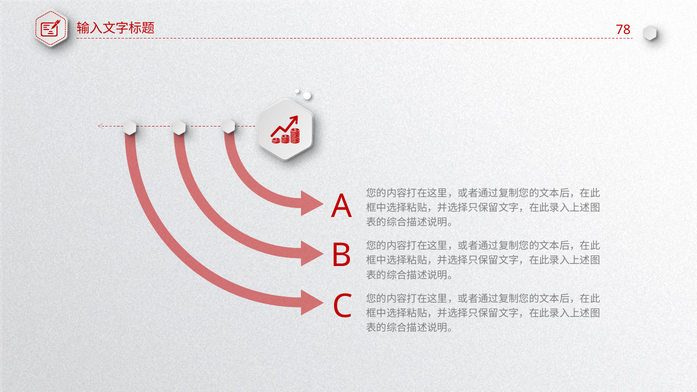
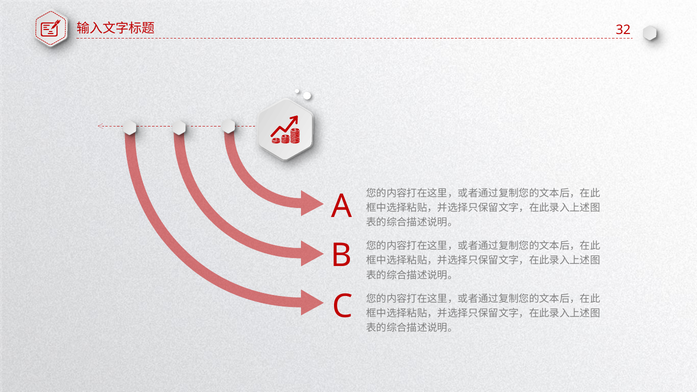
78: 78 -> 32
